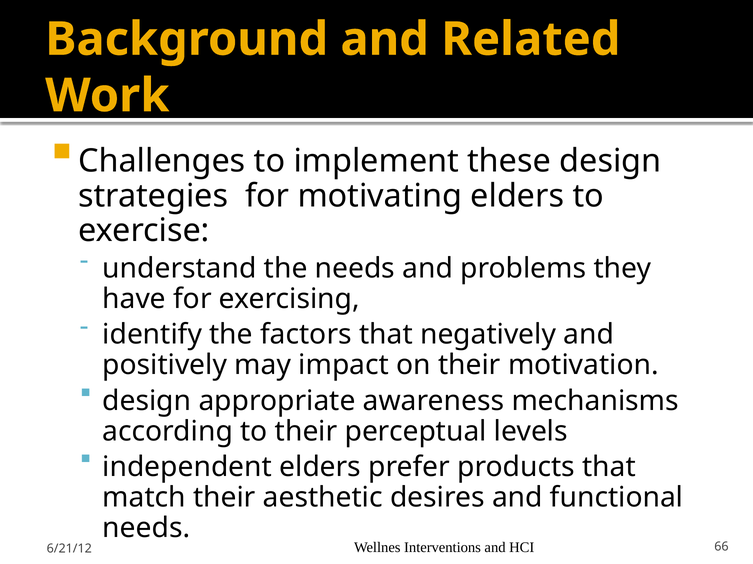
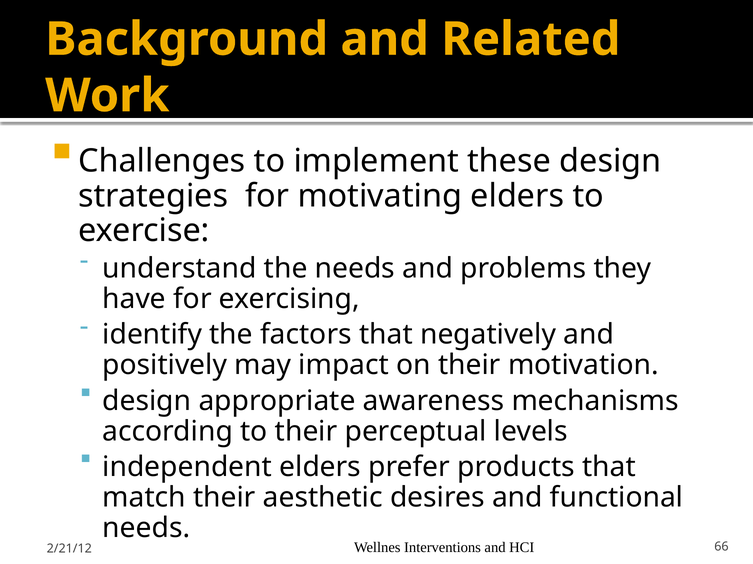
6/21/12: 6/21/12 -> 2/21/12
